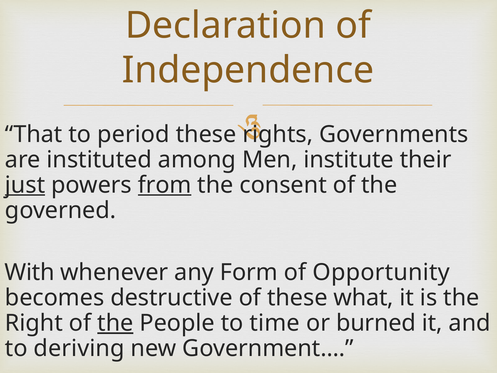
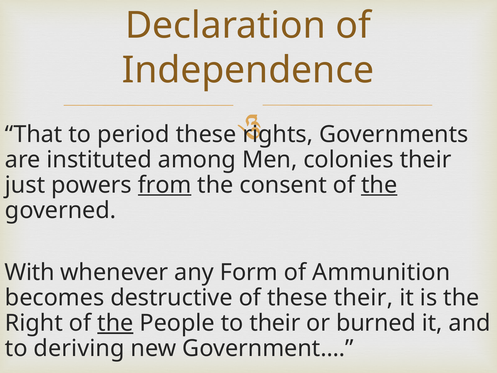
institute: institute -> colonies
just underline: present -> none
the at (379, 185) underline: none -> present
Opportunity: Opportunity -> Ammunition
these what: what -> their
to time: time -> their
